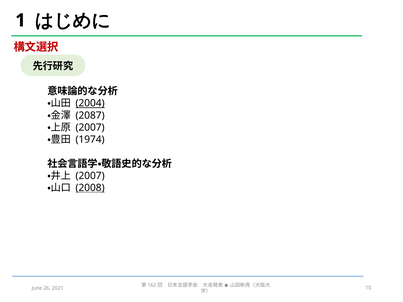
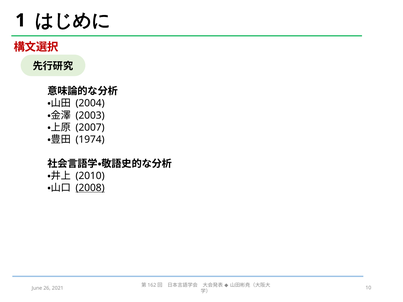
2004 underline: present -> none
2087: 2087 -> 2003
2007 at (90, 176): 2007 -> 2010
